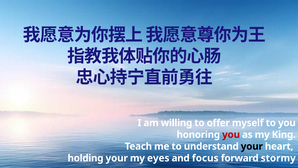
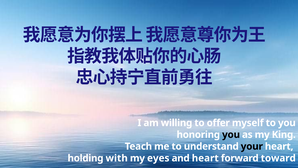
you at (231, 134) colour: red -> black
holding your: your -> with
and focus: focus -> heart
stormy: stormy -> toward
